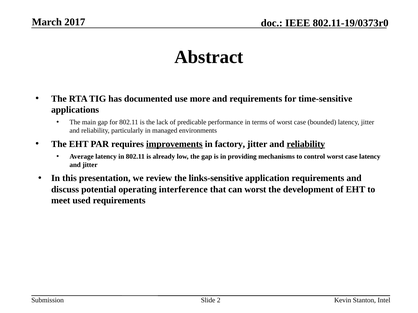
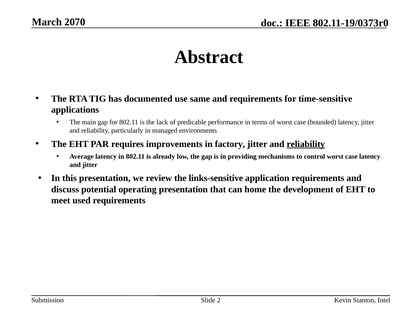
2017: 2017 -> 2070
more: more -> same
improvements underline: present -> none
operating interference: interference -> presentation
can worst: worst -> home
